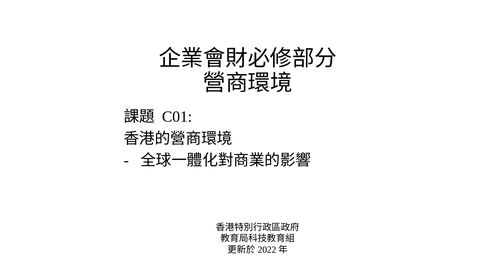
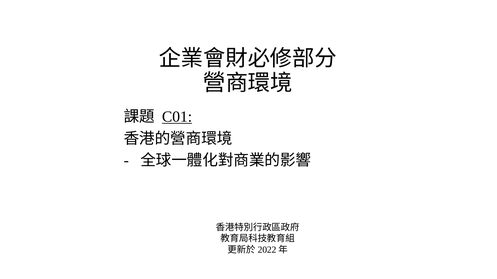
C01 underline: none -> present
